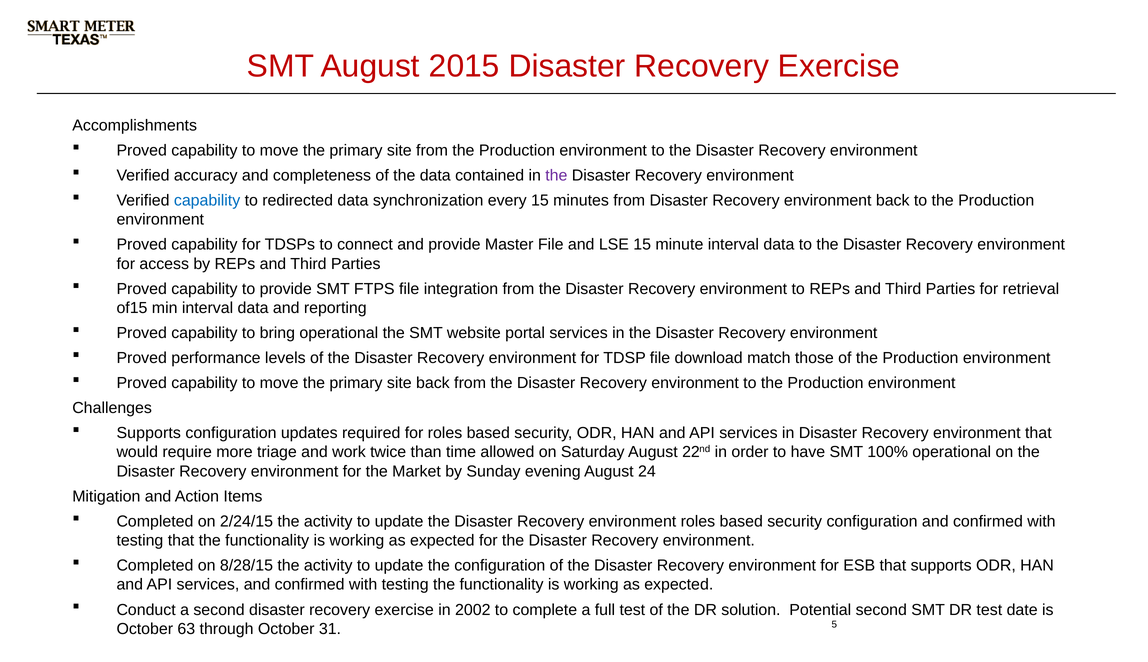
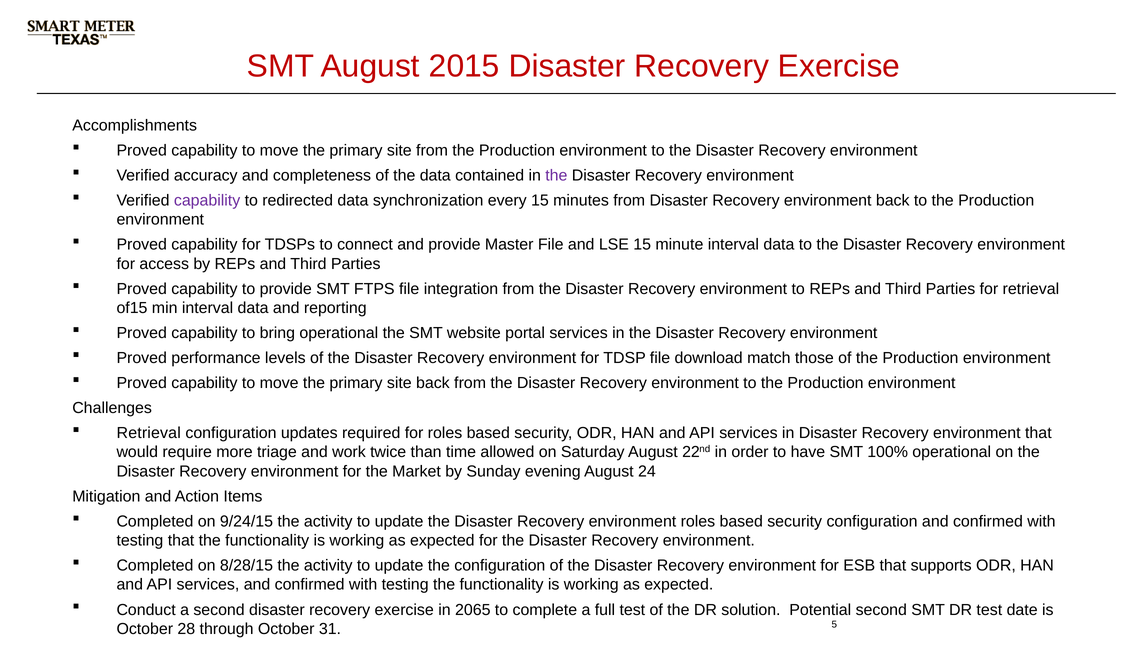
capability at (207, 201) colour: blue -> purple
Supports at (149, 433): Supports -> Retrieval
2/24/15: 2/24/15 -> 9/24/15
2002: 2002 -> 2065
63: 63 -> 28
